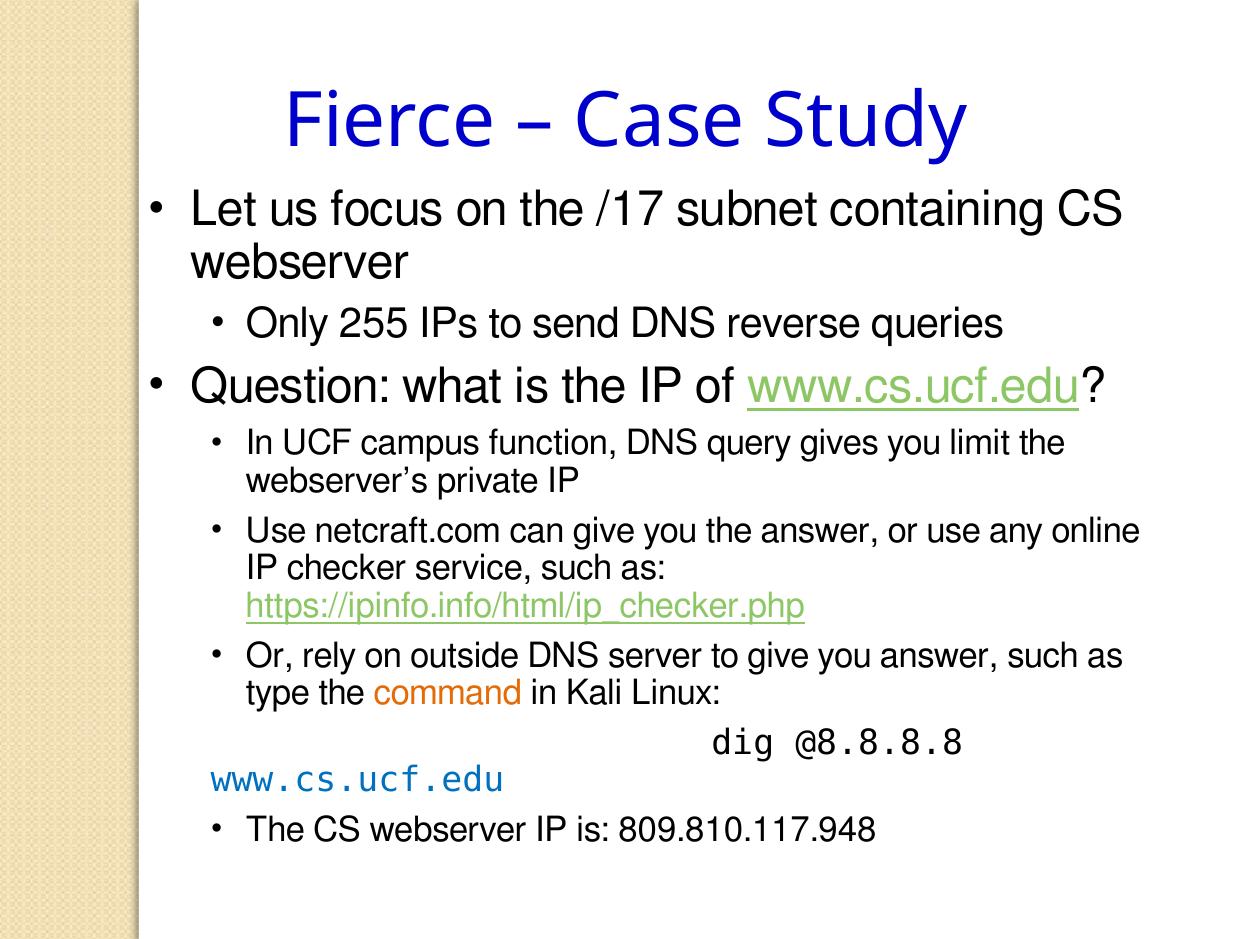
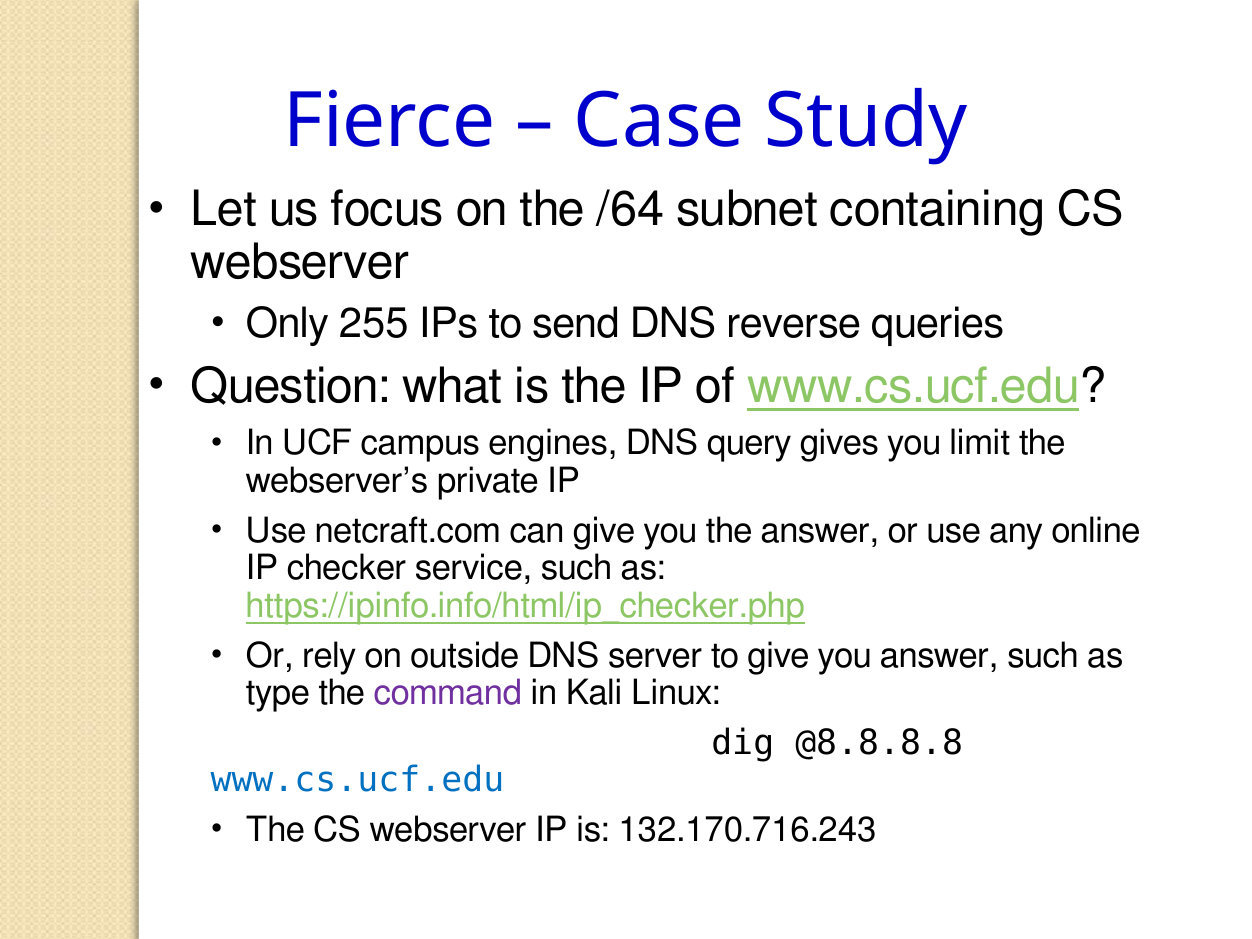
/17: /17 -> /64
function: function -> engines
command colour: orange -> purple
809.810.117.948: 809.810.117.948 -> 132.170.716.243
